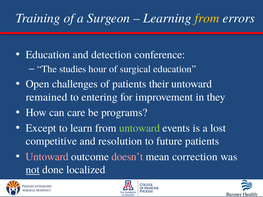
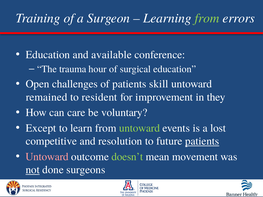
from at (207, 18) colour: yellow -> light green
detection: detection -> available
studies: studies -> trauma
their: their -> skill
entering: entering -> resident
programs: programs -> voluntary
patients at (202, 141) underline: none -> present
doesn’t colour: pink -> light green
correction: correction -> movement
localized: localized -> surgeons
